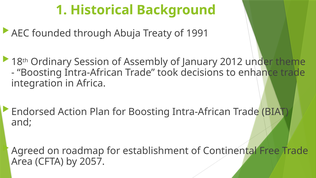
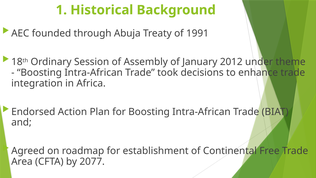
2057: 2057 -> 2077
